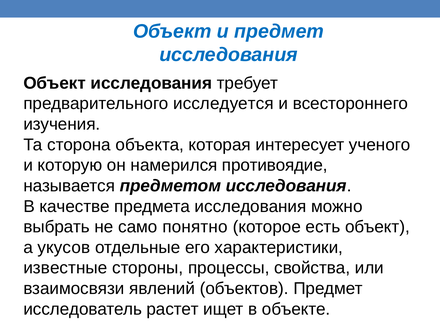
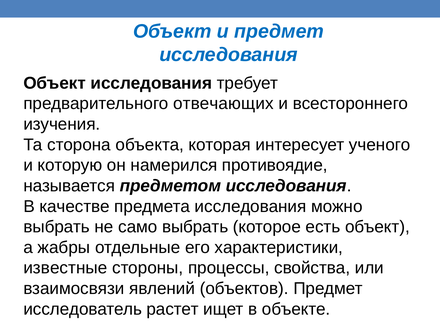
исследуется: исследуется -> отвечающих
само понятно: понятно -> выбрать
укусов: укусов -> жабры
